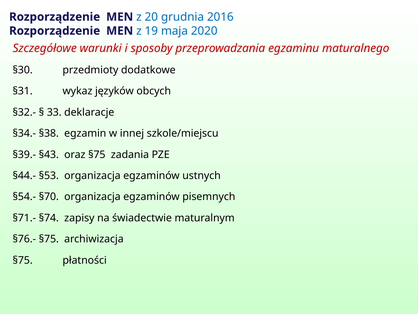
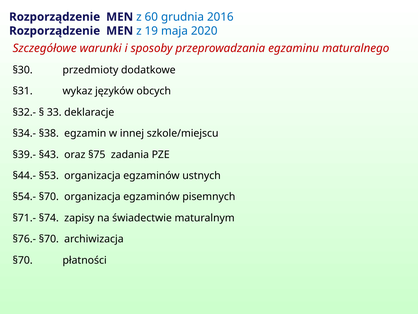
20: 20 -> 60
§76.- §75: §75 -> §70
§75 at (23, 260): §75 -> §70
